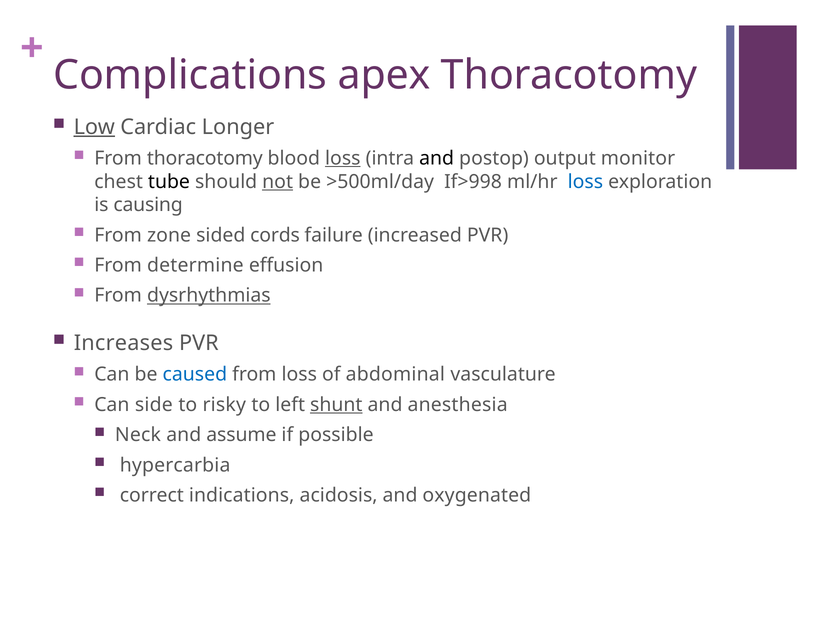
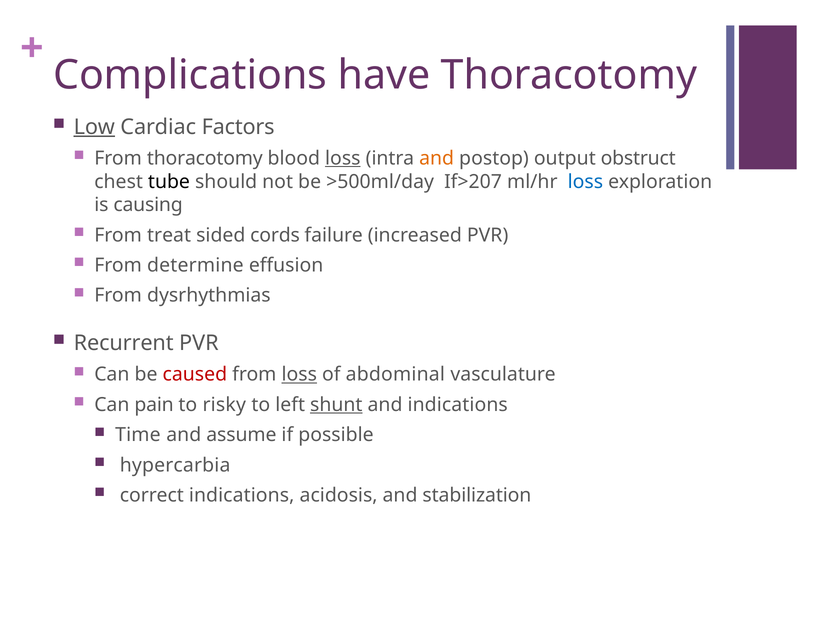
apex: apex -> have
Longer: Longer -> Factors
and at (437, 158) colour: black -> orange
monitor: monitor -> obstruct
not underline: present -> none
If>998: If>998 -> If>207
zone: zone -> treat
dysrhythmias underline: present -> none
Increases: Increases -> Recurrent
caused colour: blue -> red
loss at (299, 375) underline: none -> present
side: side -> pain
and anesthesia: anesthesia -> indications
Neck: Neck -> Time
oxygenated: oxygenated -> stabilization
